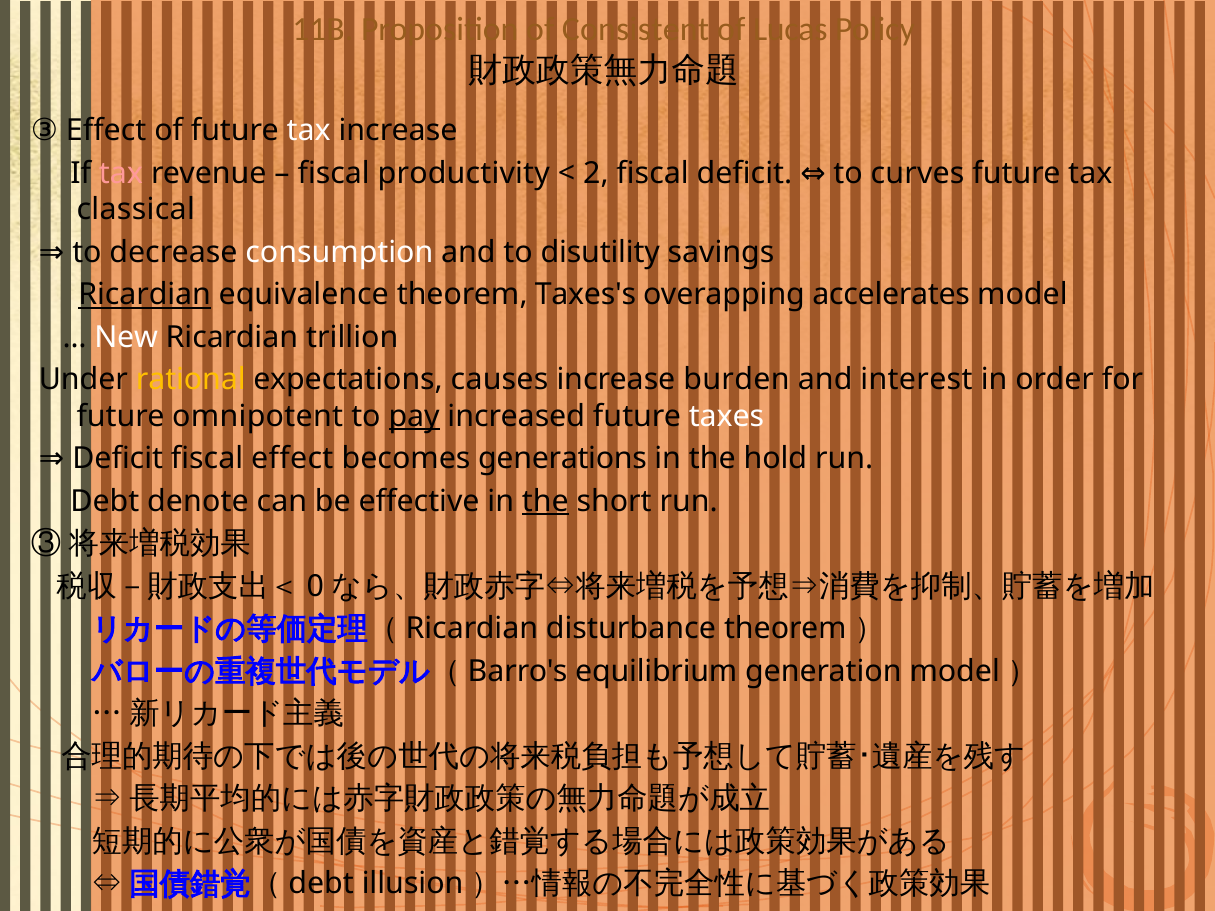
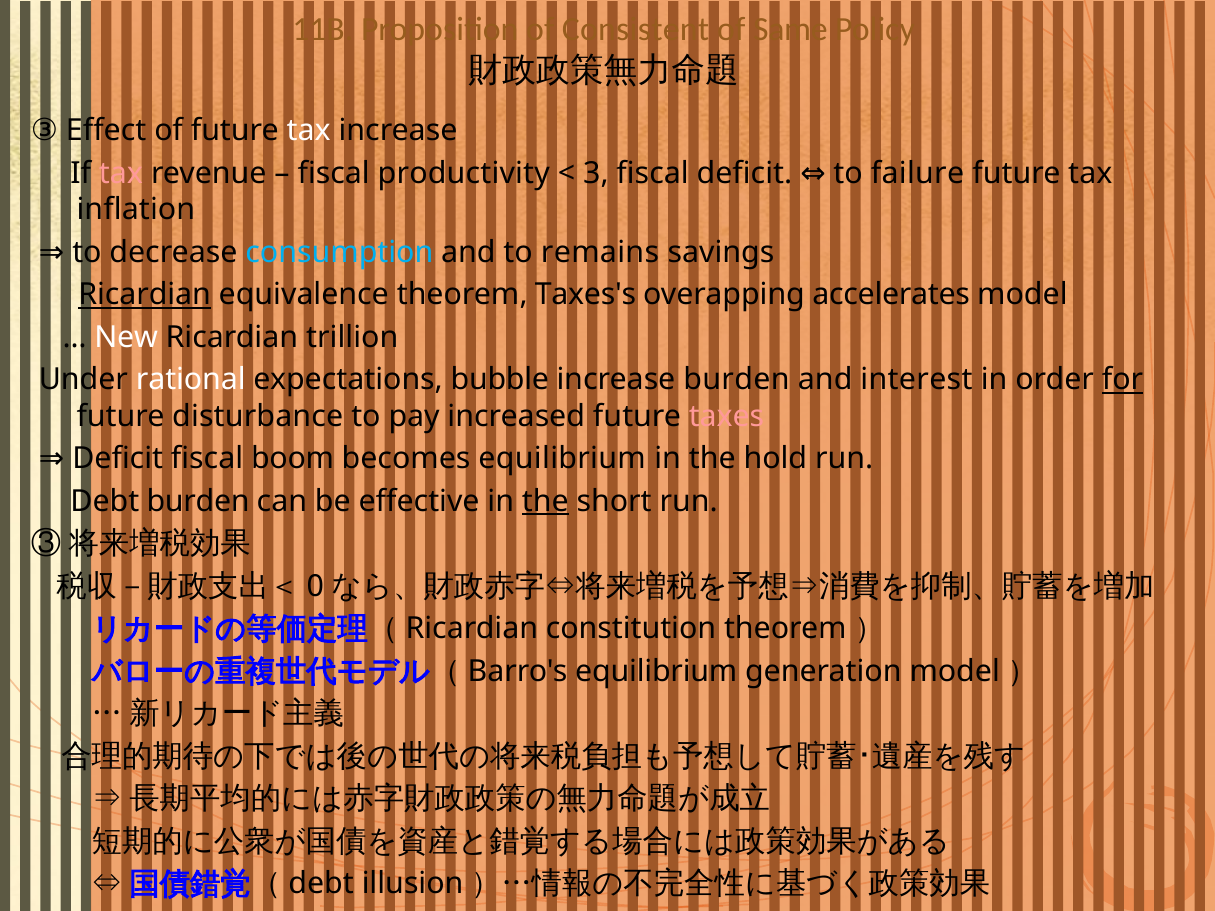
Lucas: Lucas -> Same
2: 2 -> 3
curves: curves -> failure
classical: classical -> inflation
consumption colour: white -> light blue
disutility: disutility -> remains
rational colour: yellow -> white
causes: causes -> bubble
for underline: none -> present
omnipotent: omnipotent -> disturbance
pay underline: present -> none
taxes colour: white -> pink
fiscal effect: effect -> boom
becomes generations: generations -> equilibrium
Debt denote: denote -> burden
disturbance: disturbance -> constitution
